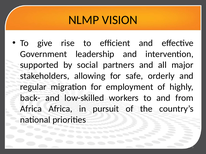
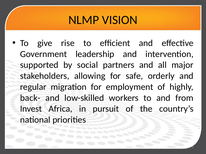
Africa at (31, 109): Africa -> Invest
